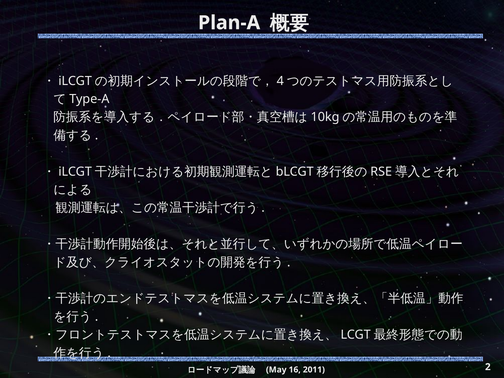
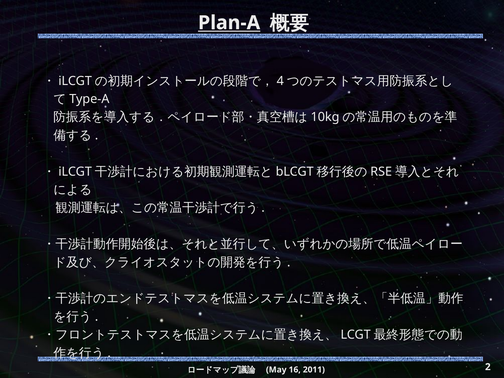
Plan-A underline: none -> present
